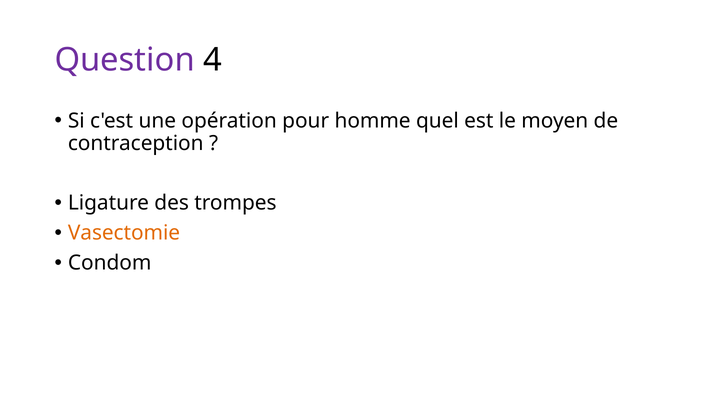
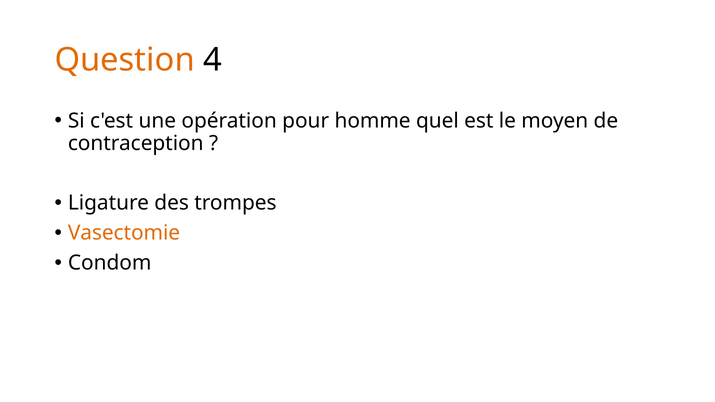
Question colour: purple -> orange
